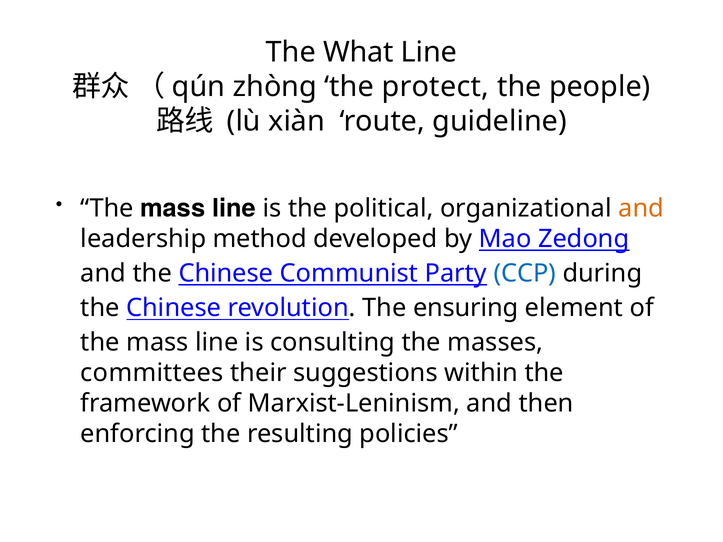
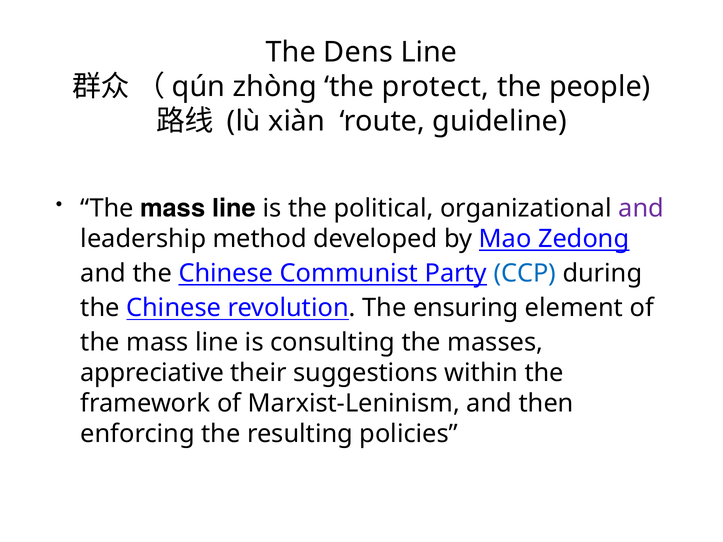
What: What -> Dens
and at (641, 208) colour: orange -> purple
committees: committees -> appreciative
